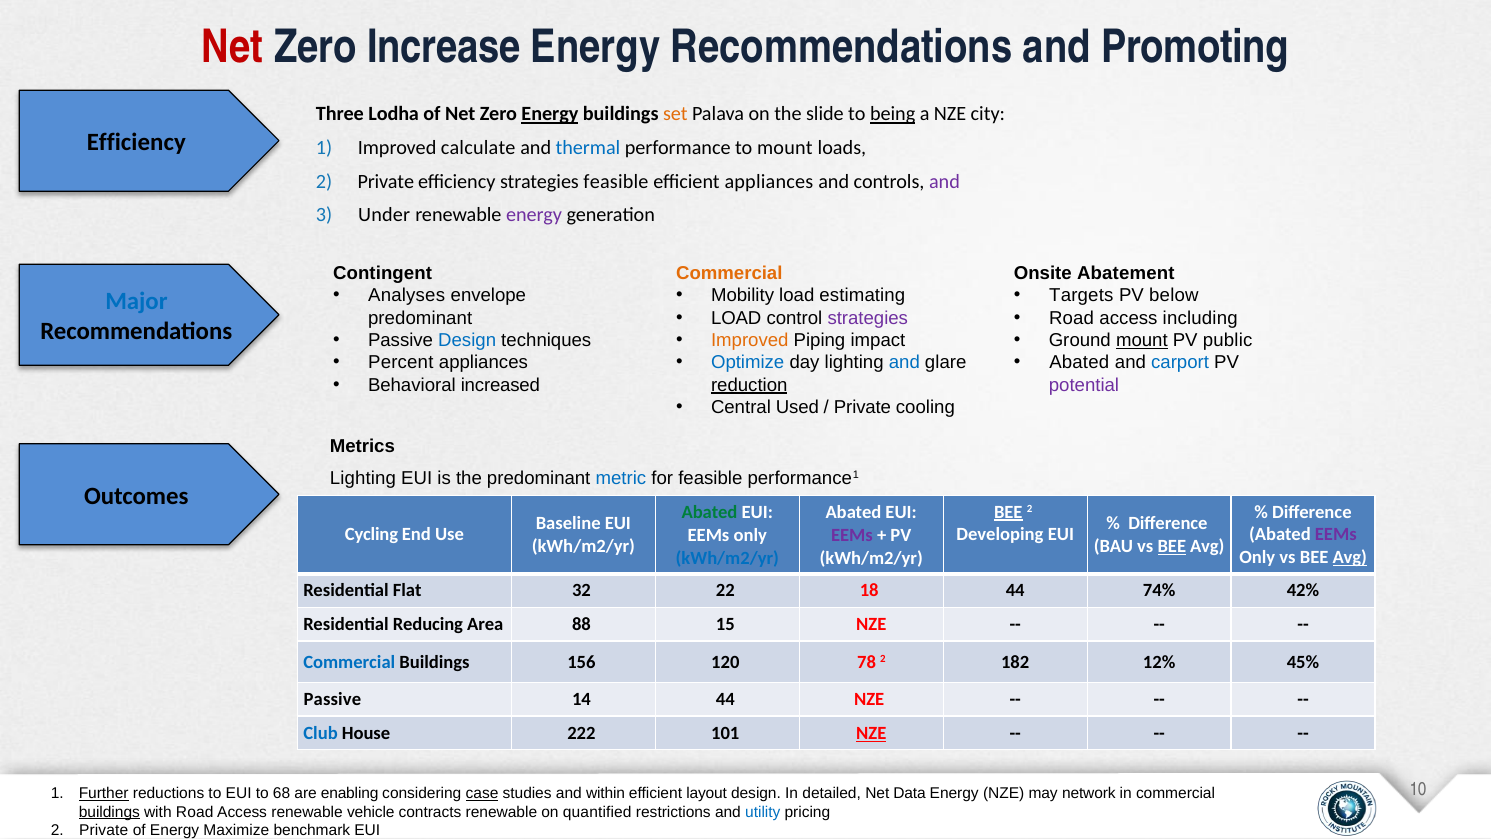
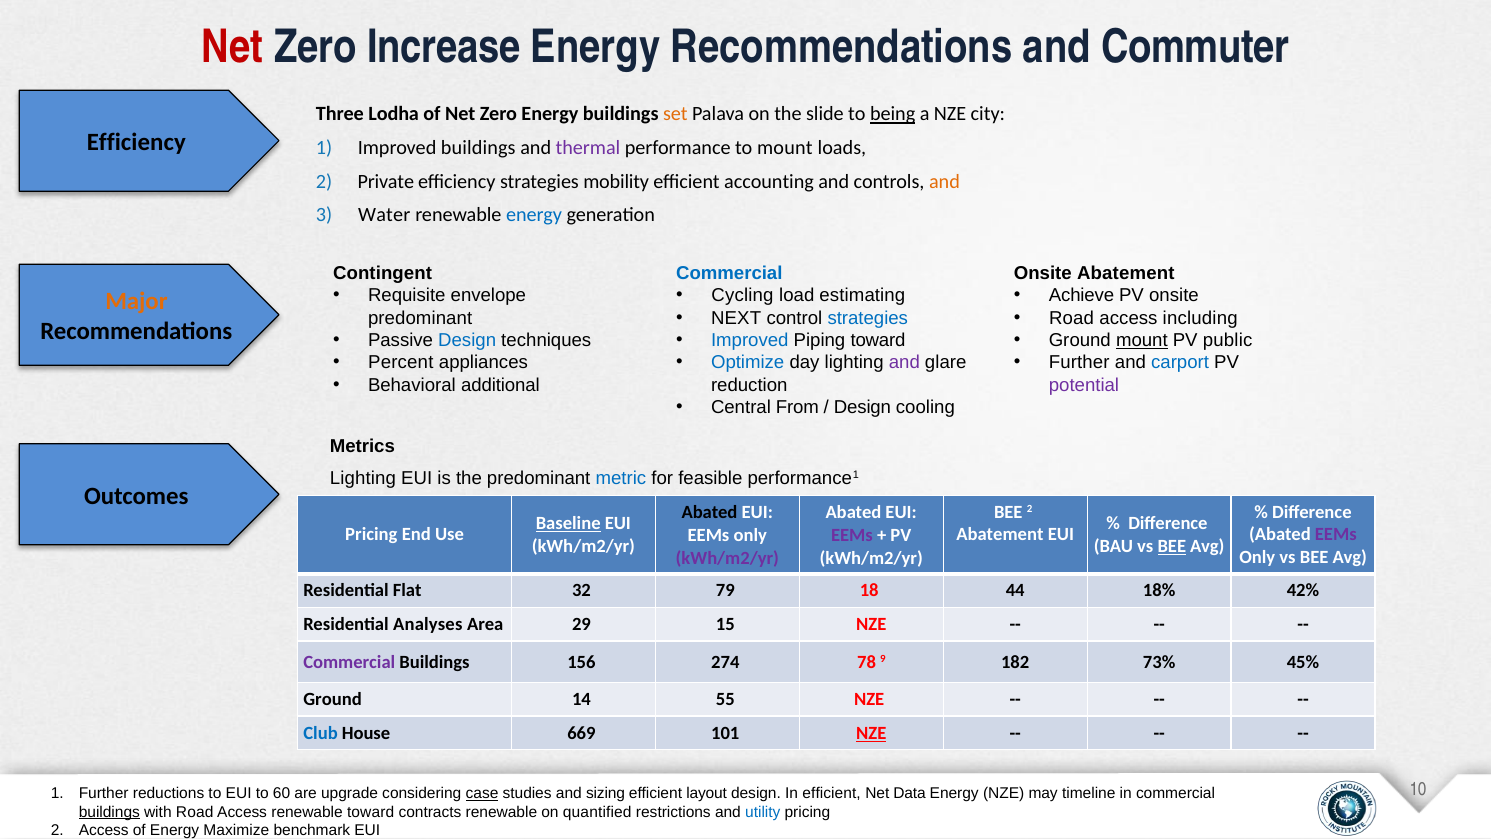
Promoting: Promoting -> Commuter
Energy at (550, 114) underline: present -> none
Improved calculate: calculate -> buildings
thermal colour: blue -> purple
strategies feasible: feasible -> mobility
efficient appliances: appliances -> accounting
and at (944, 181) colour: purple -> orange
Under: Under -> Water
energy at (534, 215) colour: purple -> blue
Commercial at (729, 273) colour: orange -> blue
Analyses: Analyses -> Requisite
Mobility: Mobility -> Cycling
Targets: Targets -> Achieve
PV below: below -> onsite
Major colour: blue -> orange
LOAD at (736, 318): LOAD -> NEXT
strategies at (868, 318) colour: purple -> blue
Improved at (750, 340) colour: orange -> blue
Piping impact: impact -> toward
and at (904, 363) colour: blue -> purple
Abated at (1079, 363): Abated -> Further
increased: increased -> additional
reduction underline: present -> none
Used: Used -> From
Private at (862, 407): Private -> Design
BEE at (1008, 512) underline: present -> none
Abated at (710, 512) colour: green -> black
Baseline underline: none -> present
Cycling at (371, 535): Cycling -> Pricing
Developing at (1000, 535): Developing -> Abatement
Avg at (1350, 557) underline: present -> none
kWh/m2/yr at (727, 558) colour: blue -> purple
22: 22 -> 79
74%: 74% -> 18%
Reducing: Reducing -> Analyses
88: 88 -> 29
Commercial at (349, 662) colour: blue -> purple
120: 120 -> 274
78 2: 2 -> 9
12%: 12% -> 73%
Passive at (332, 699): Passive -> Ground
14 44: 44 -> 55
222: 222 -> 669
Further at (104, 793) underline: present -> none
68: 68 -> 60
enabling: enabling -> upgrade
within: within -> sizing
In detailed: detailed -> efficient
network: network -> timeline
renewable vehicle: vehicle -> toward
Private at (104, 830): Private -> Access
